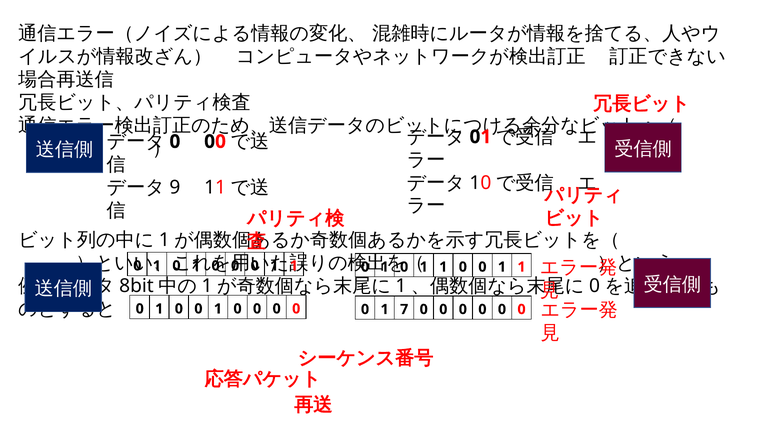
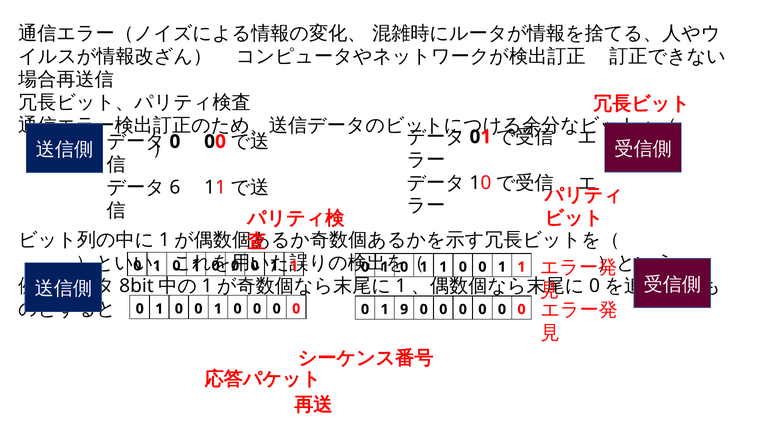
9: 9 -> 6
7: 7 -> 9
